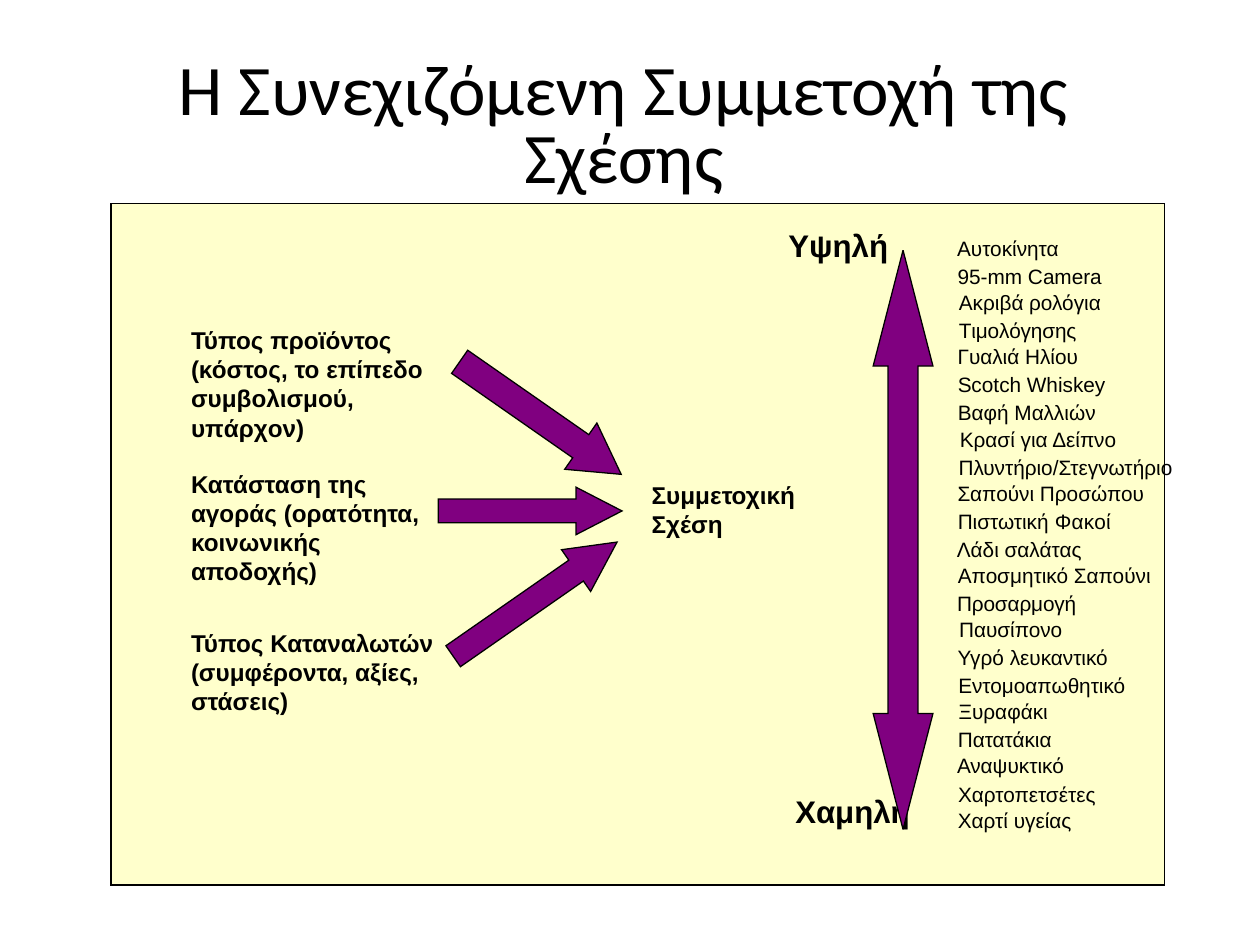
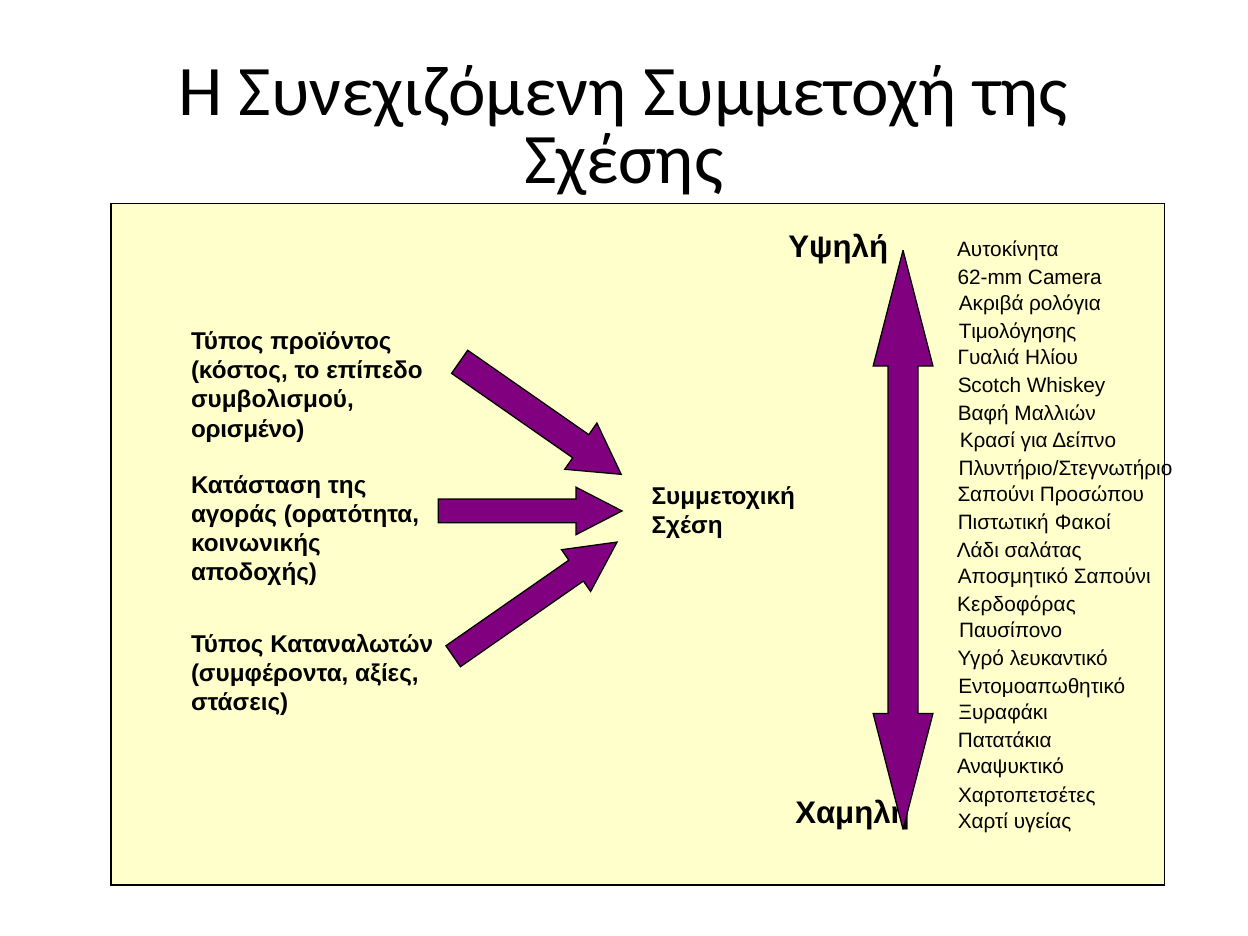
95-mm: 95-mm -> 62-mm
υπάρχον: υπάρχον -> ορισμένο
Προσαρμογή: Προσαρμογή -> Κερδοφόρας
